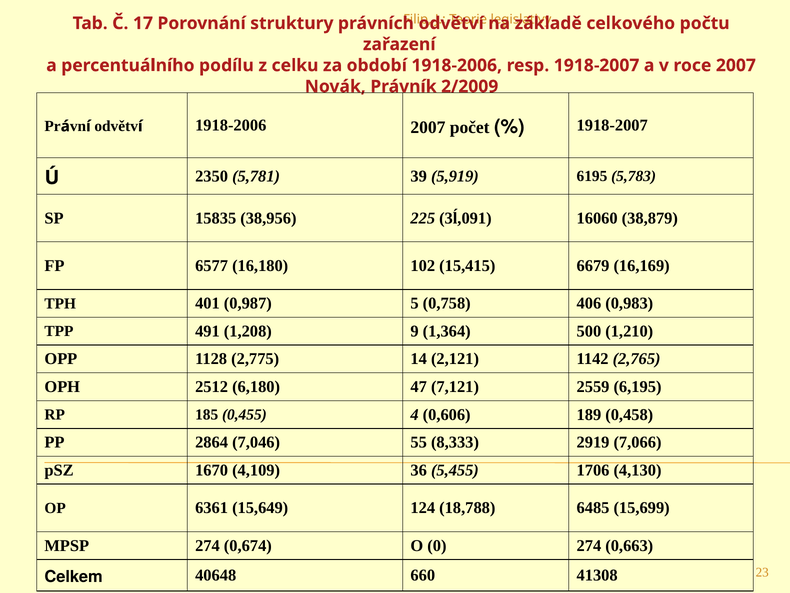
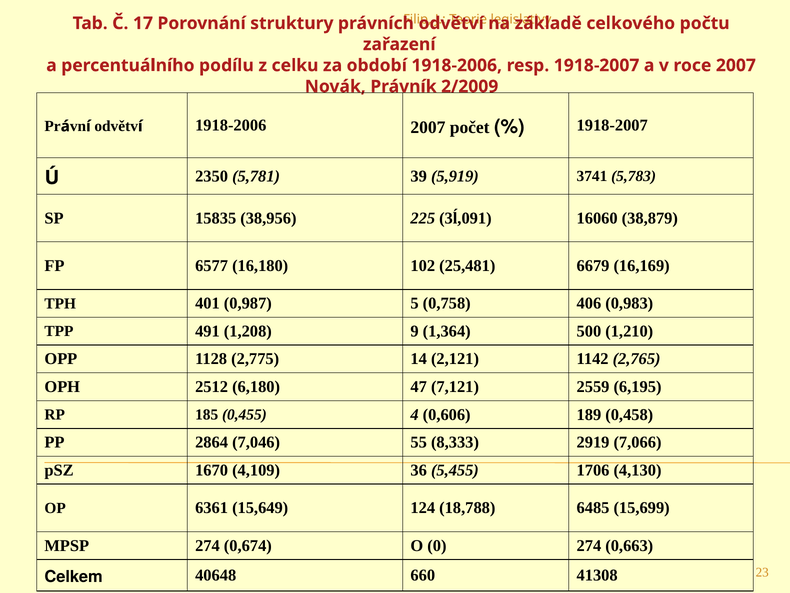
6195: 6195 -> 3741
15,415: 15,415 -> 25,481
